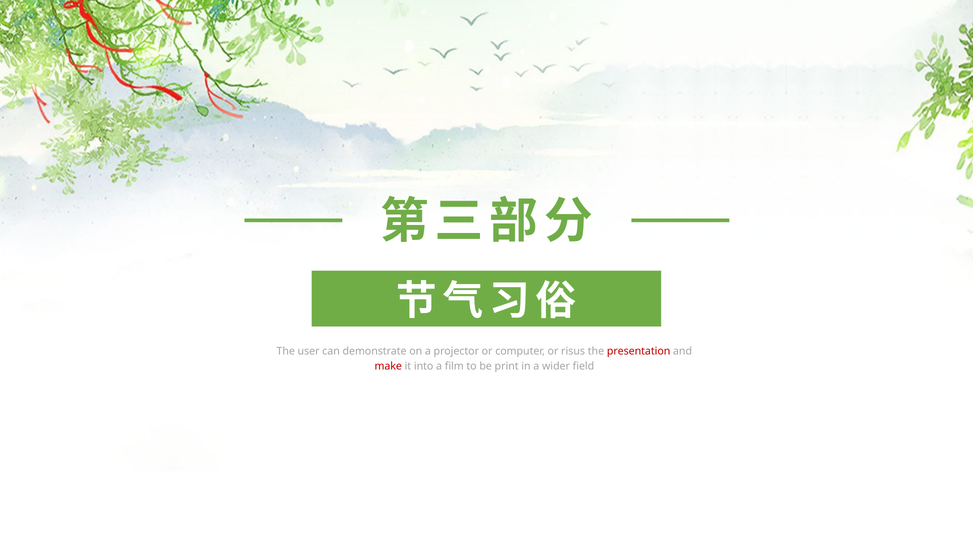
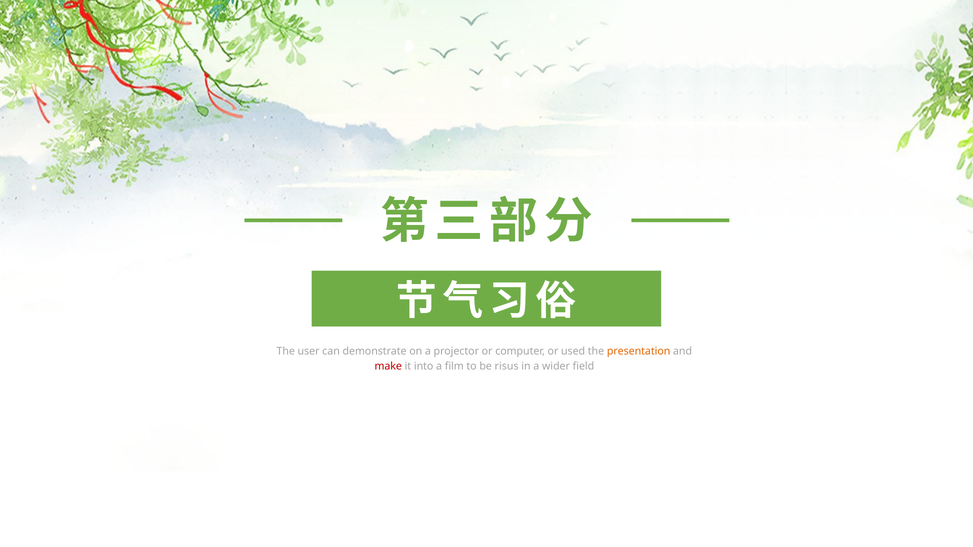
risus: risus -> used
presentation colour: red -> orange
print: print -> risus
